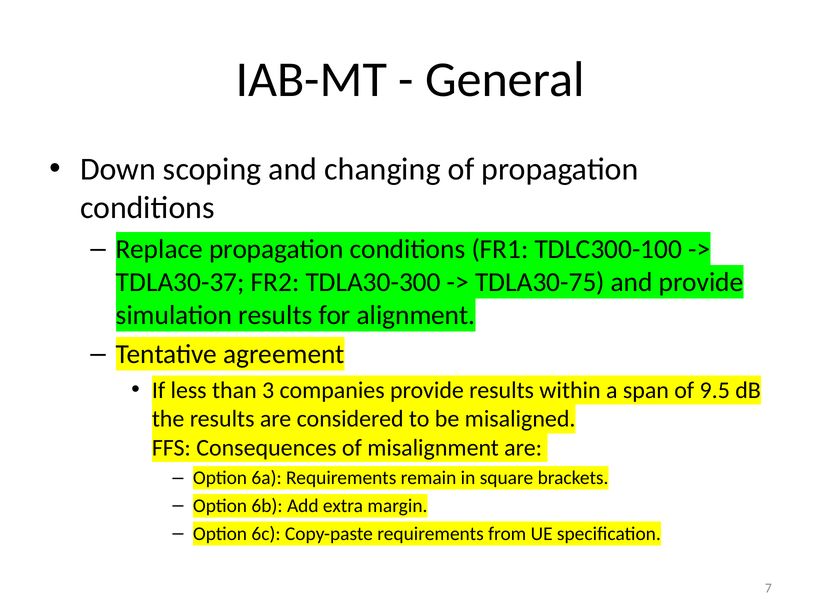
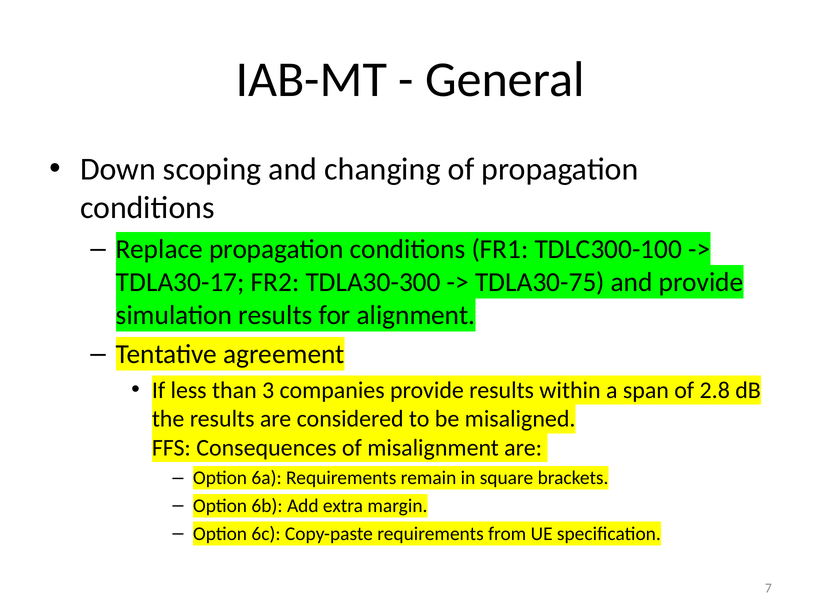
TDLA30-37: TDLA30-37 -> TDLA30-17
9.5: 9.5 -> 2.8
